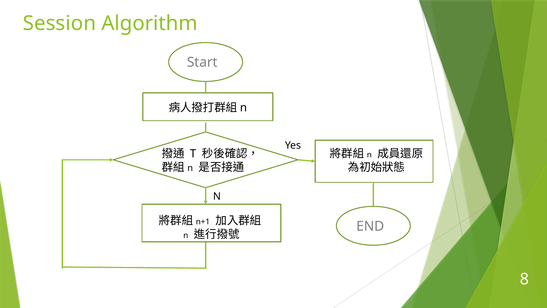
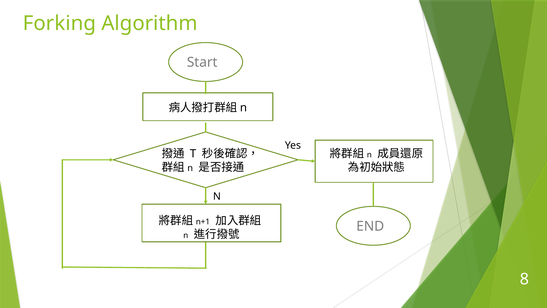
Session: Session -> Forking
